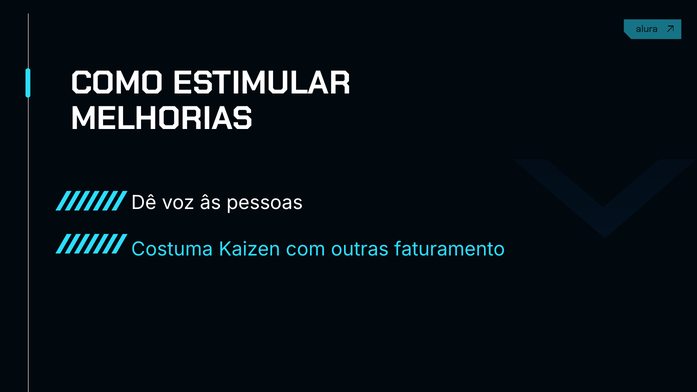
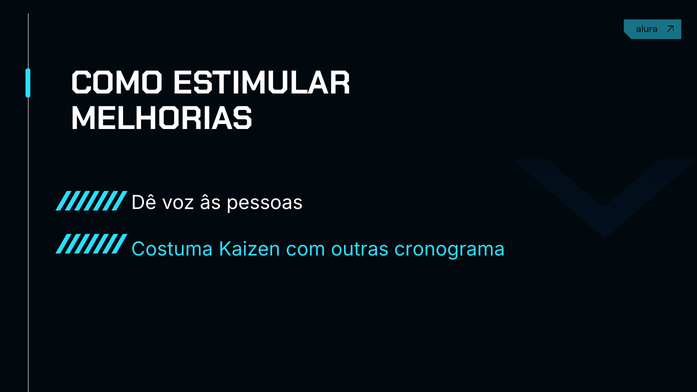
faturamento: faturamento -> cronograma
